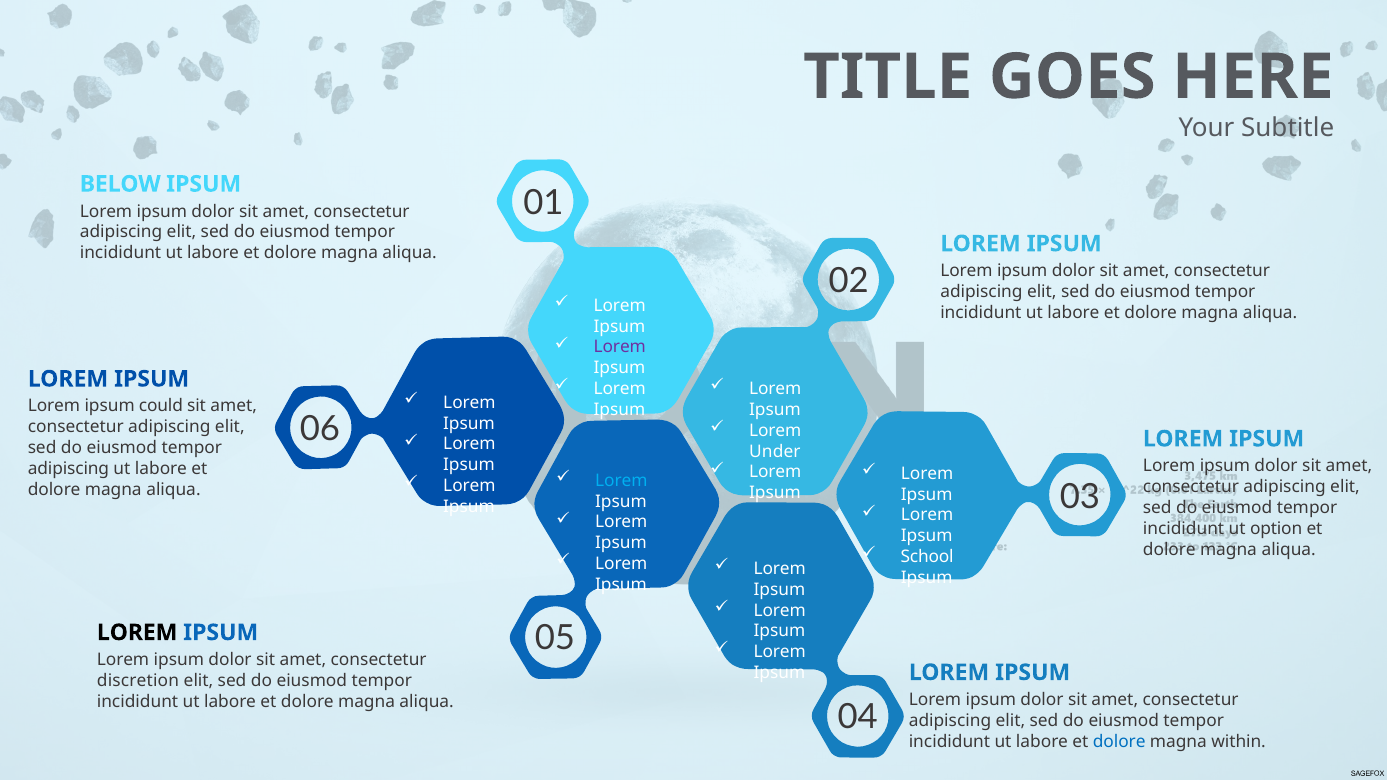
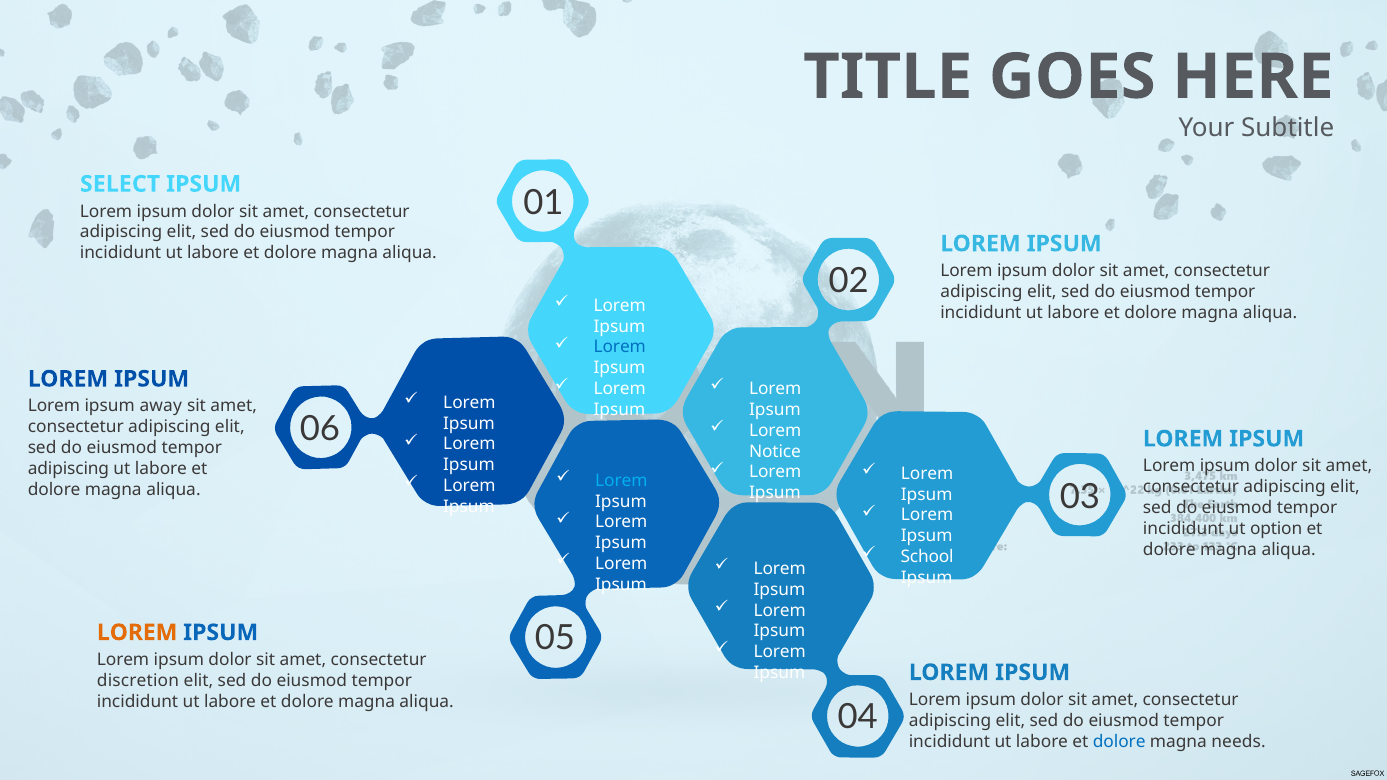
BELOW: BELOW -> SELECT
Lorem at (620, 347) colour: purple -> blue
could: could -> away
Under: Under -> Notice
LOREM at (137, 633) colour: black -> orange
within: within -> needs
